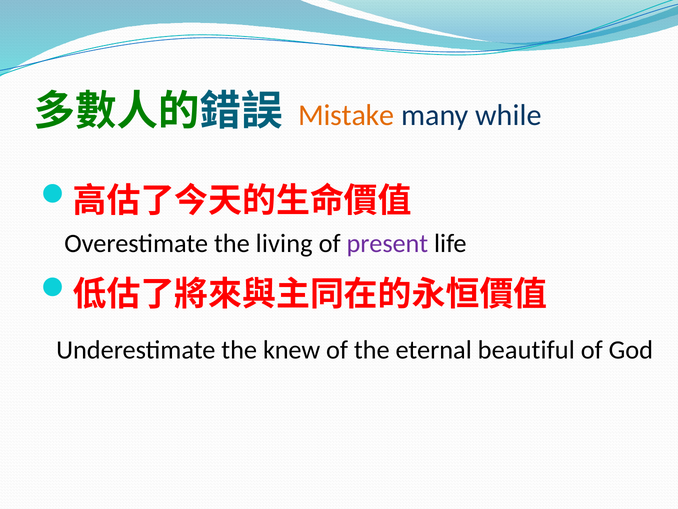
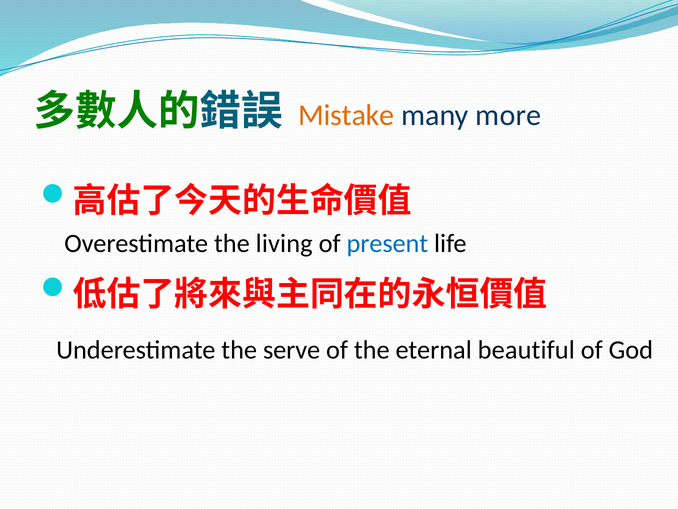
while: while -> more
present colour: purple -> blue
knew: knew -> serve
